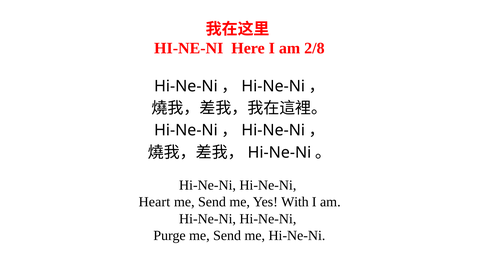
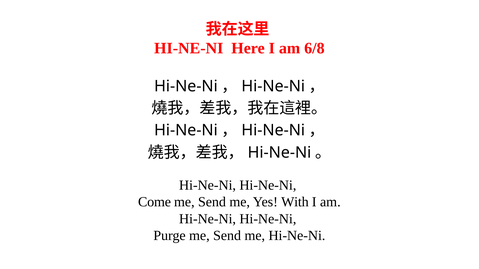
2/8: 2/8 -> 6/8
Heart: Heart -> Come
